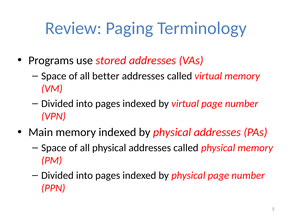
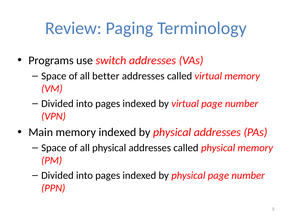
stored: stored -> switch
